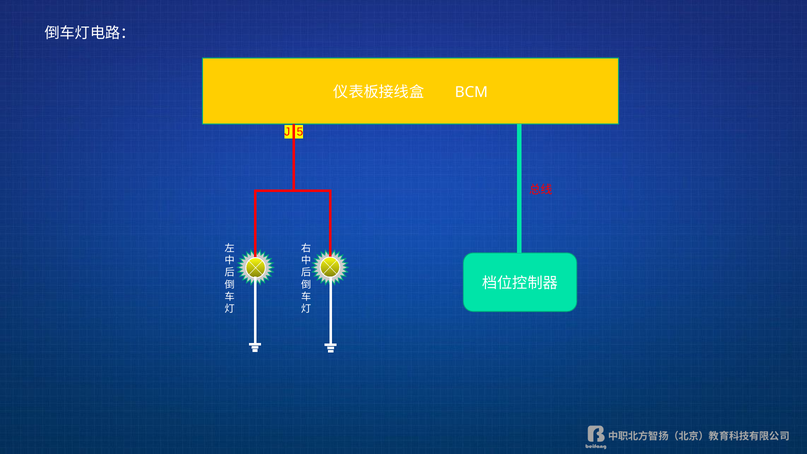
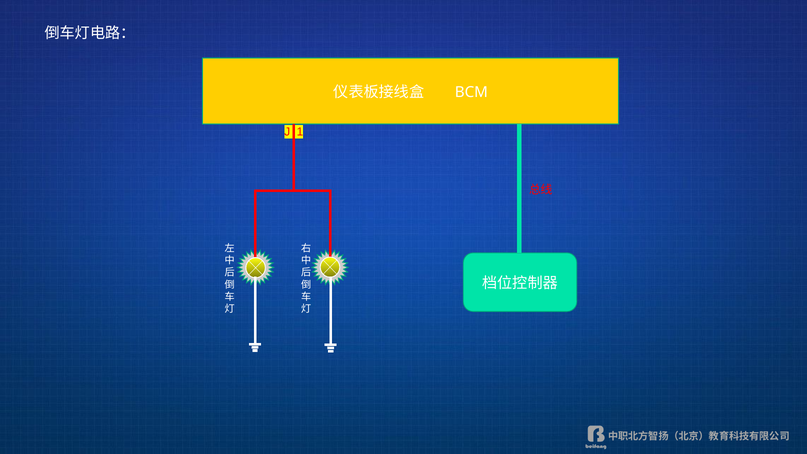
5: 5 -> 1
